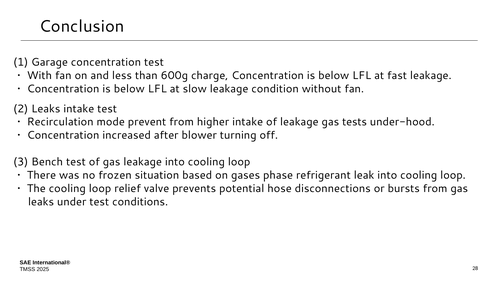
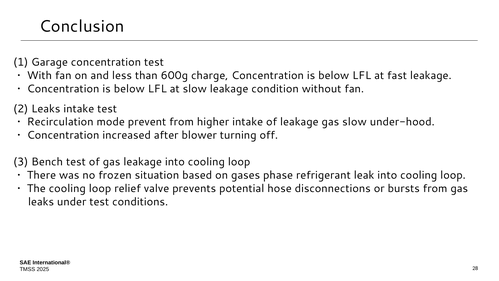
gas tests: tests -> slow
